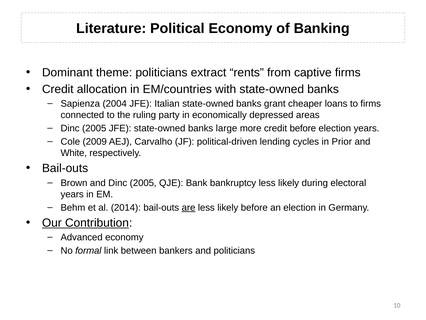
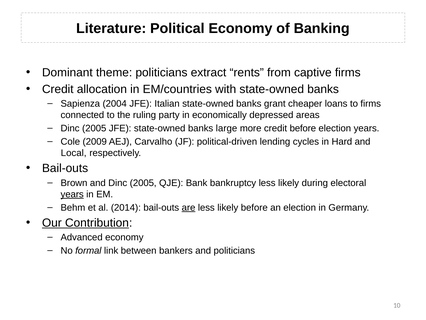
Prior: Prior -> Hard
White: White -> Local
years at (72, 194) underline: none -> present
